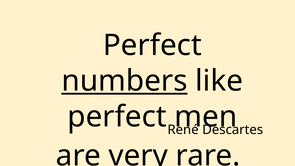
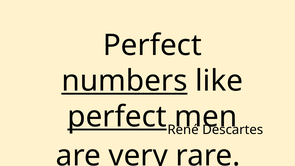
perfect at (117, 117) underline: none -> present
